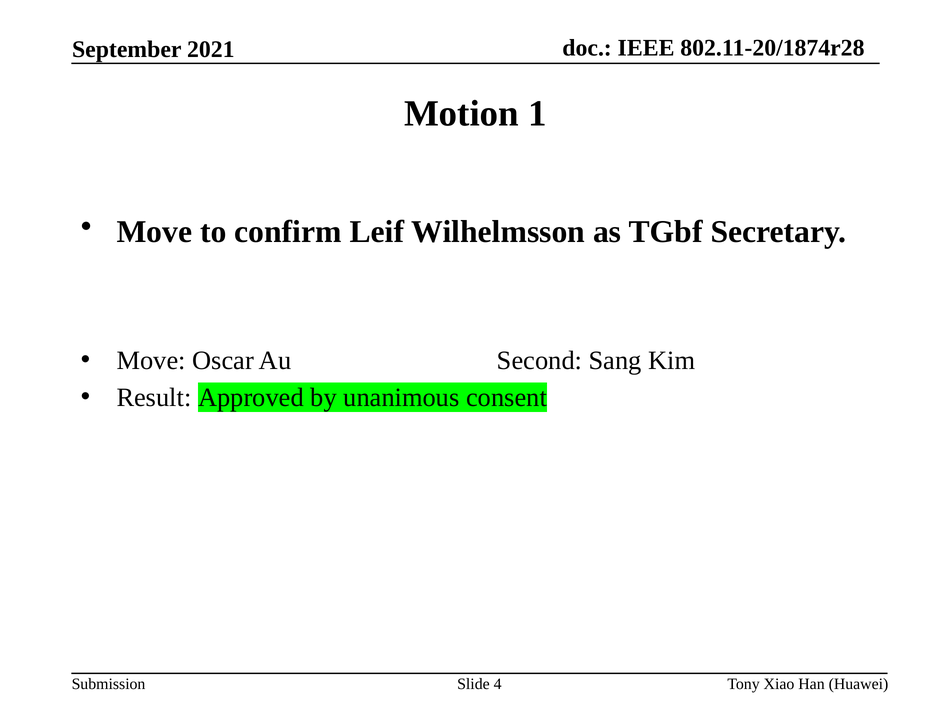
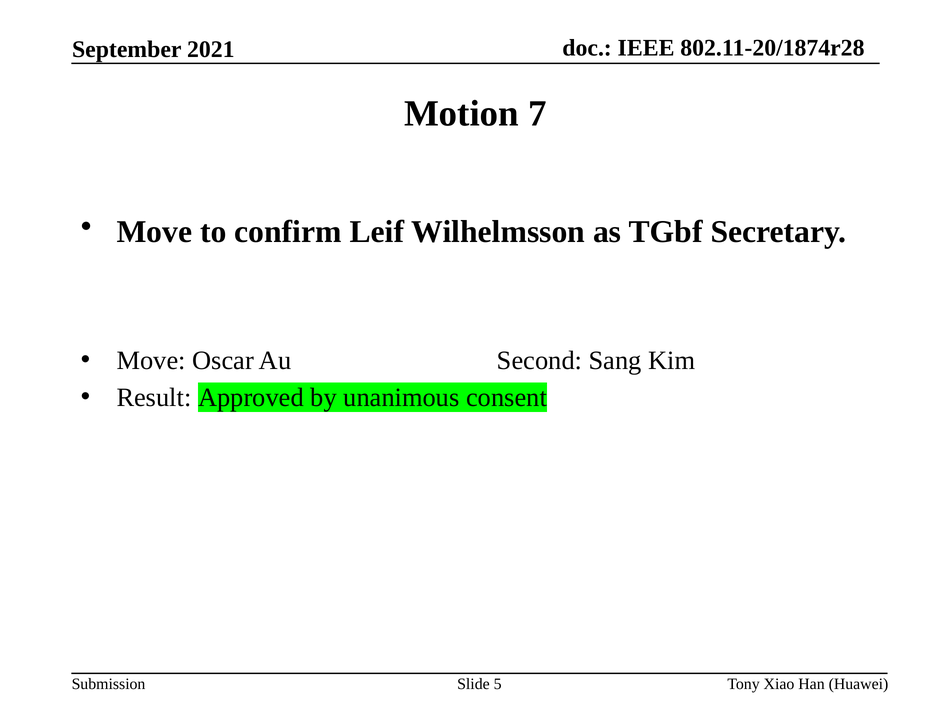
1: 1 -> 7
4: 4 -> 5
